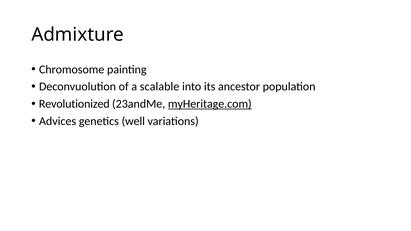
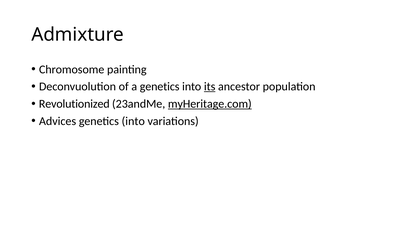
a scalable: scalable -> genetics
its underline: none -> present
well at (133, 121): well -> into
